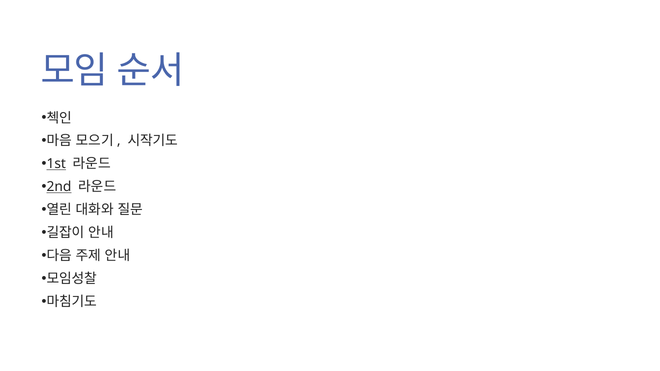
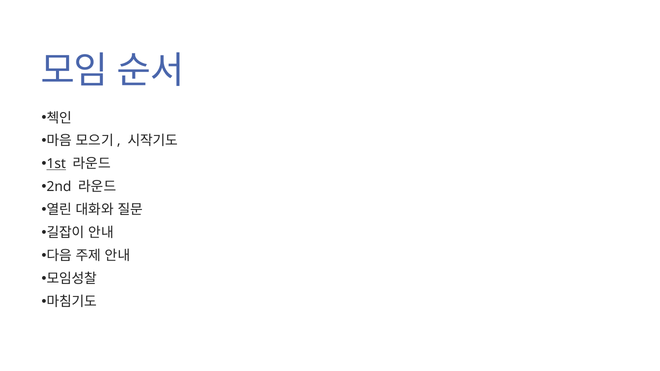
2nd underline: present -> none
